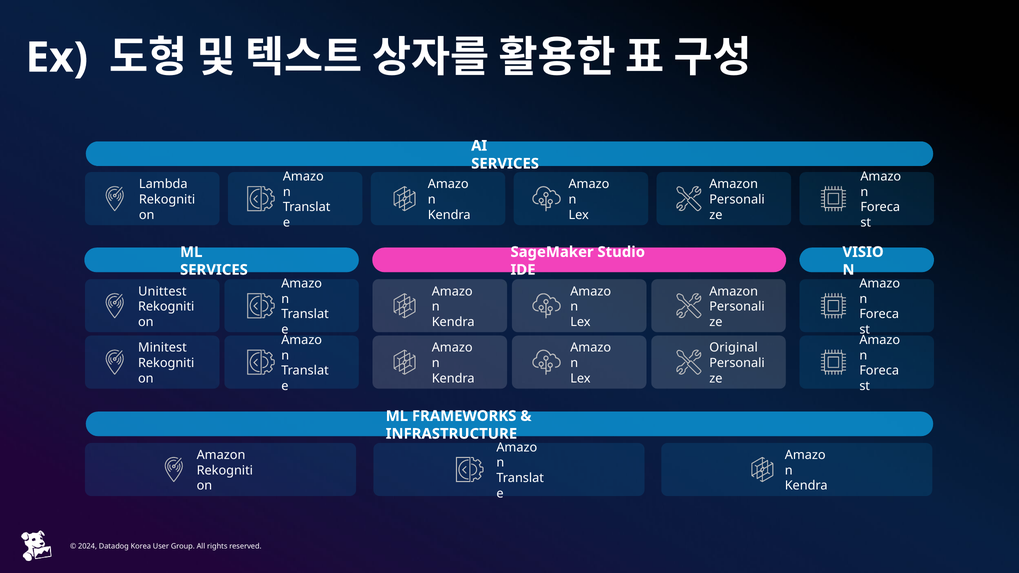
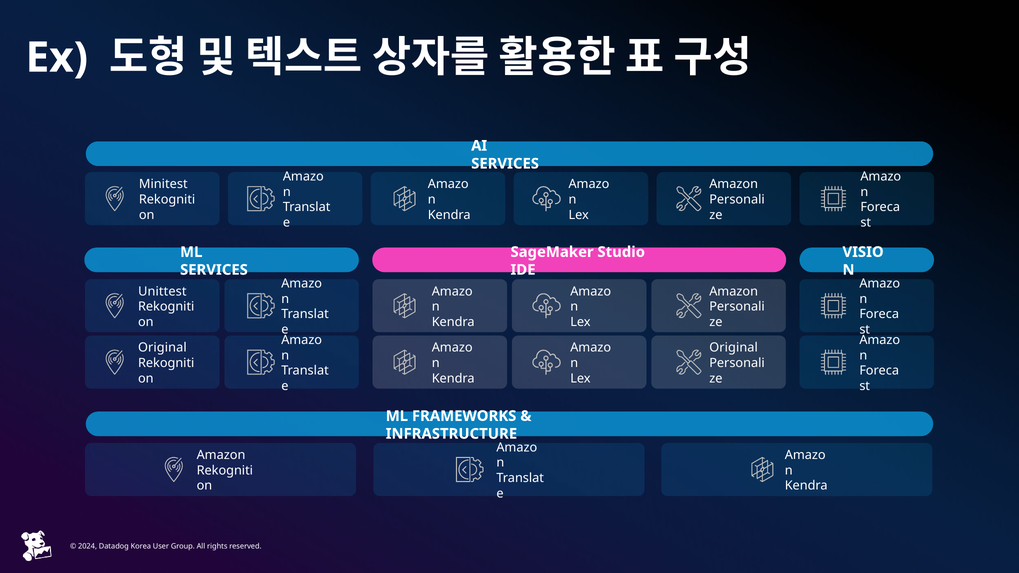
Lambda: Lambda -> Minitest
Minitest at (162, 348): Minitest -> Original
